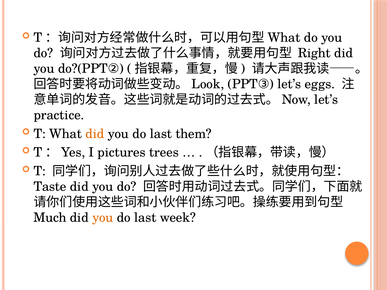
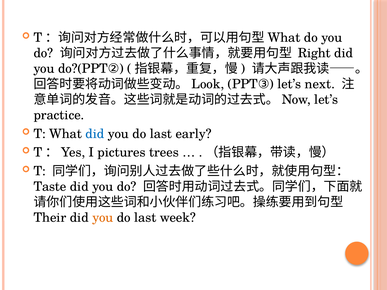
eggs: eggs -> next
did at (95, 134) colour: orange -> blue
them: them -> early
Much: Much -> Their
